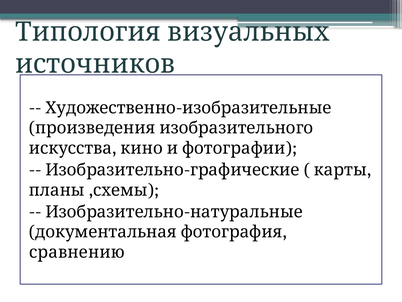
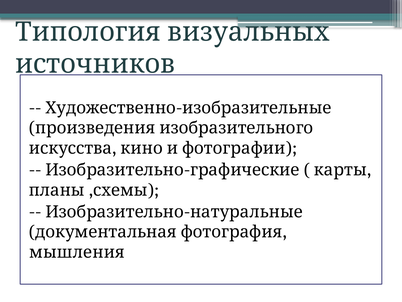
сравнению: сравнению -> мышления
